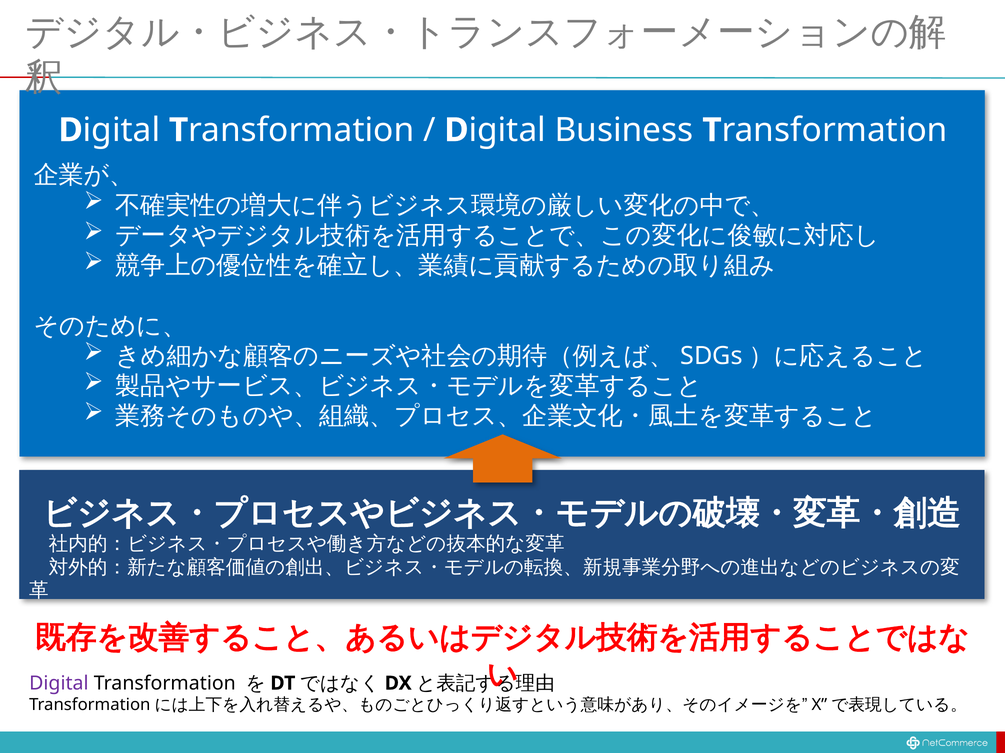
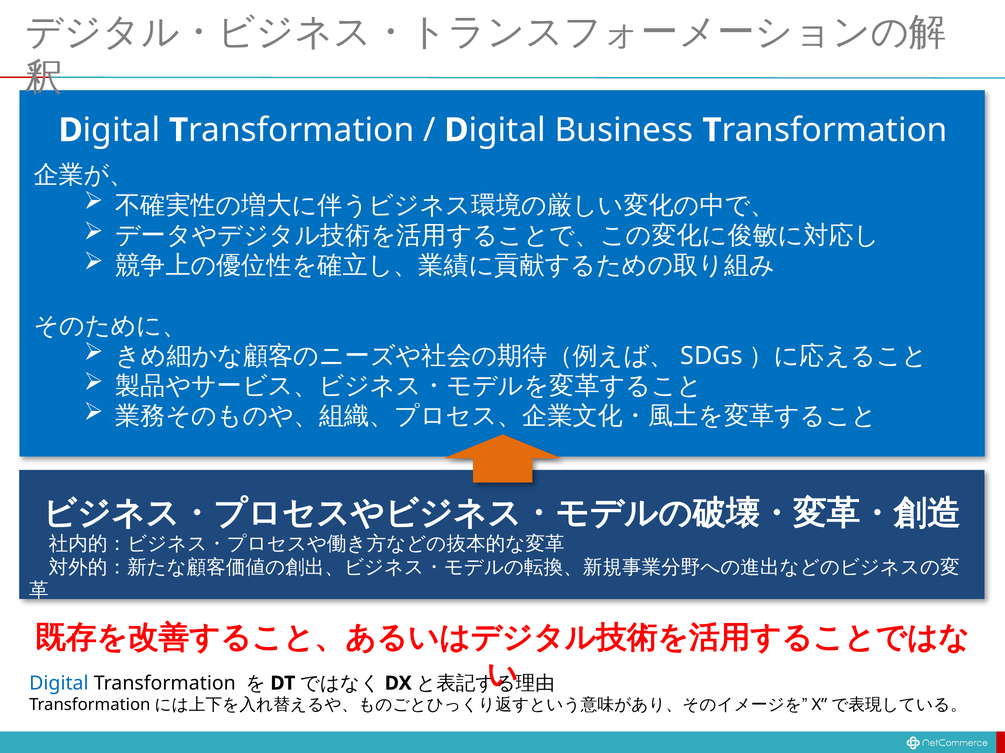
Digital colour: purple -> blue
